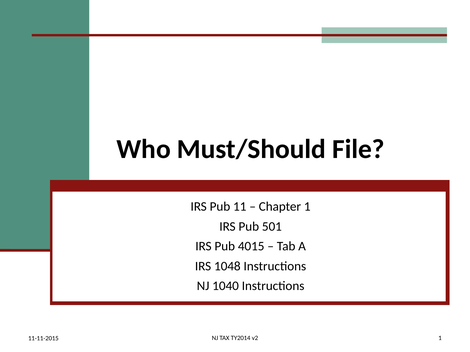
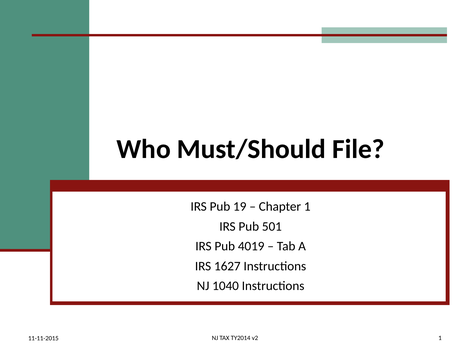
11: 11 -> 19
4015: 4015 -> 4019
1048: 1048 -> 1627
